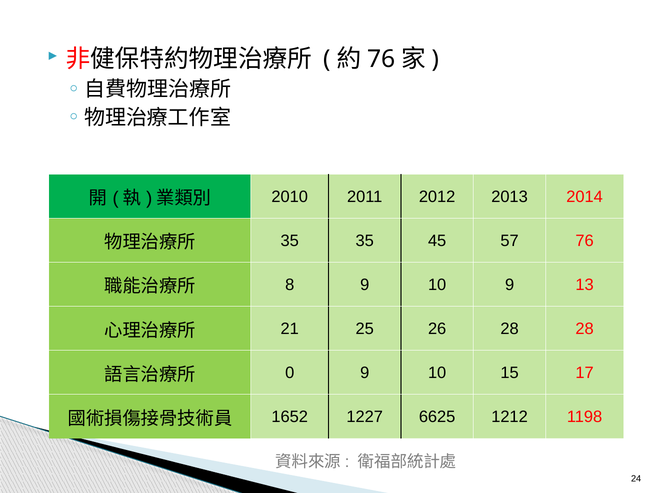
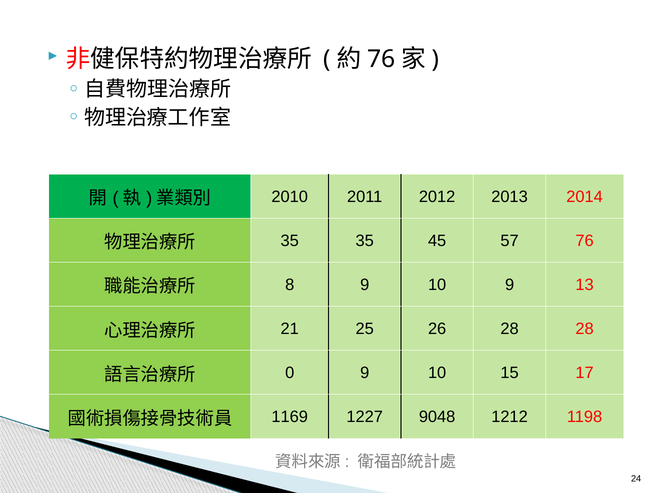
1652: 1652 -> 1169
6625: 6625 -> 9048
